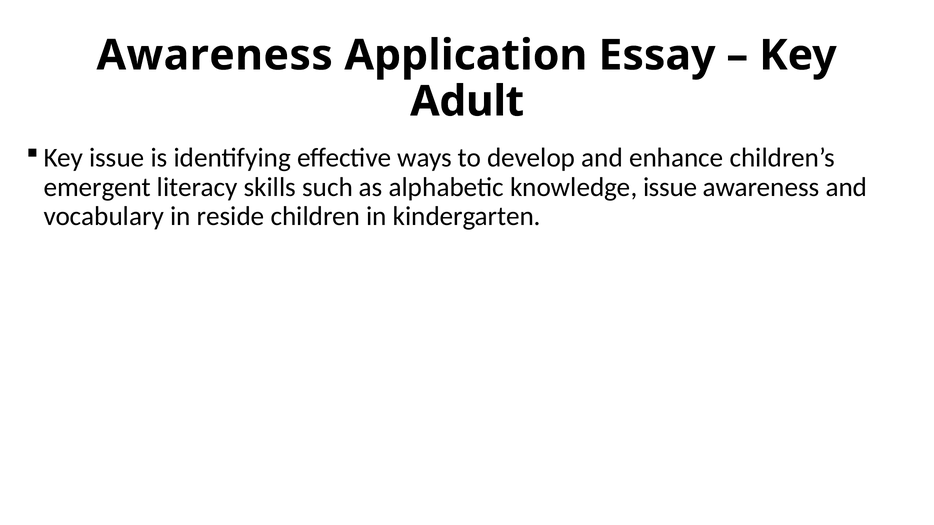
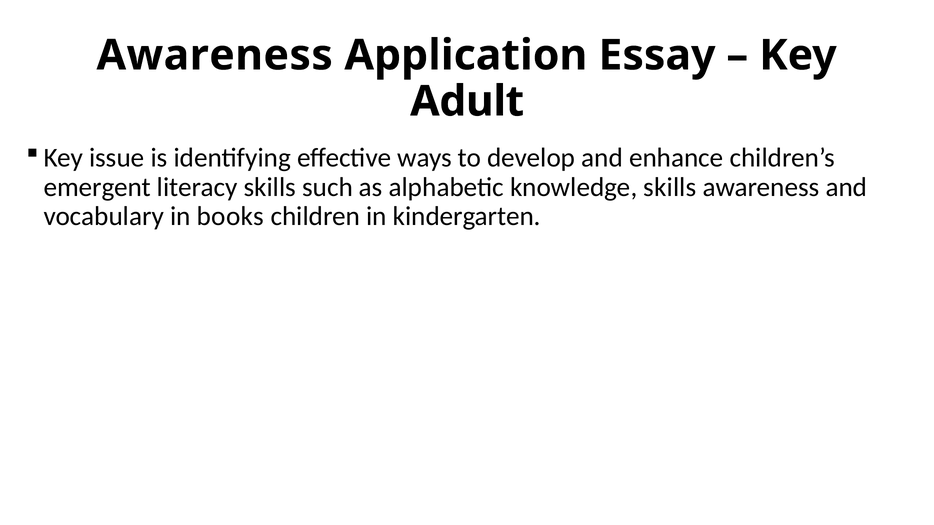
knowledge issue: issue -> skills
reside: reside -> books
